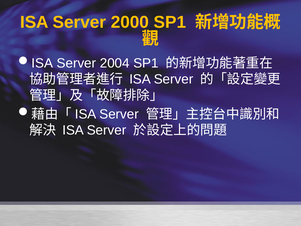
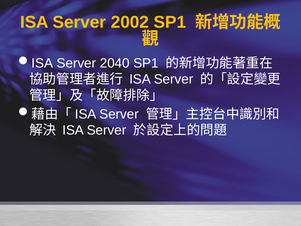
2000: 2000 -> 2002
2004: 2004 -> 2040
